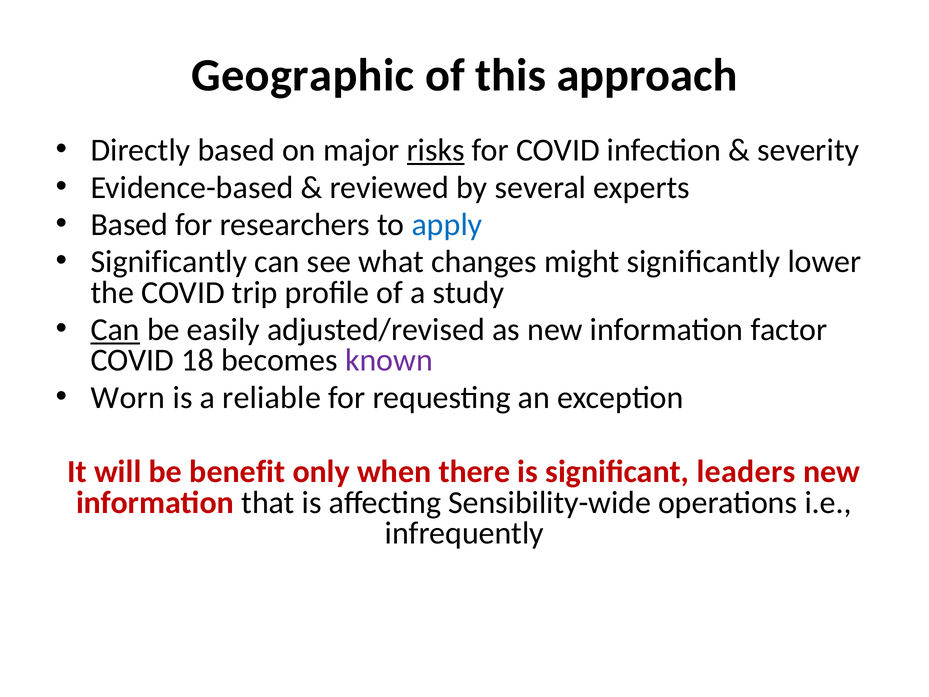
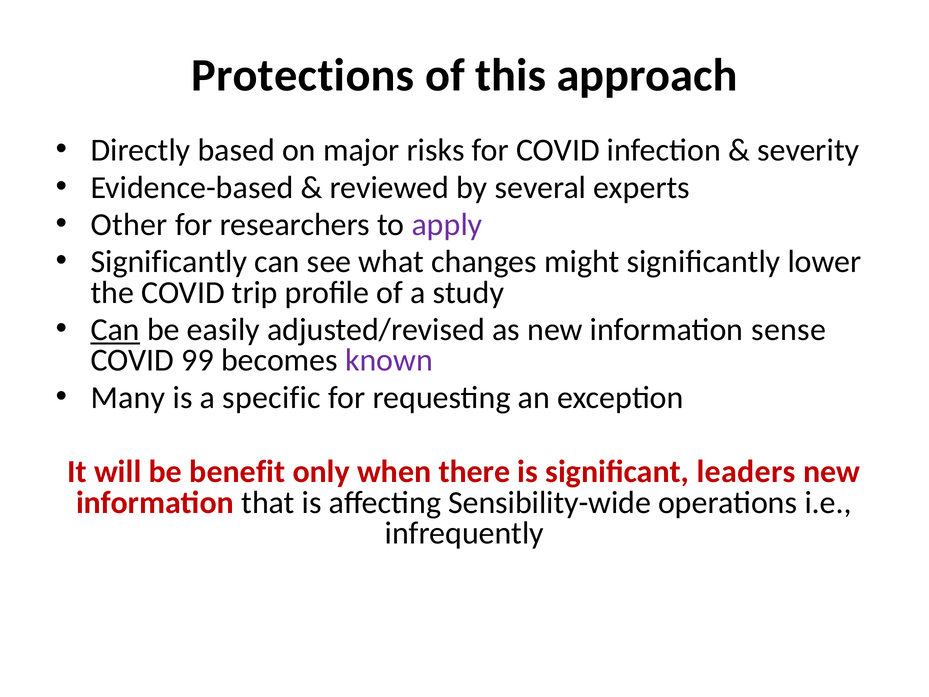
Geographic: Geographic -> Protections
risks underline: present -> none
Based at (129, 225): Based -> Other
apply colour: blue -> purple
factor: factor -> sense
18: 18 -> 99
Worn: Worn -> Many
reliable: reliable -> specific
